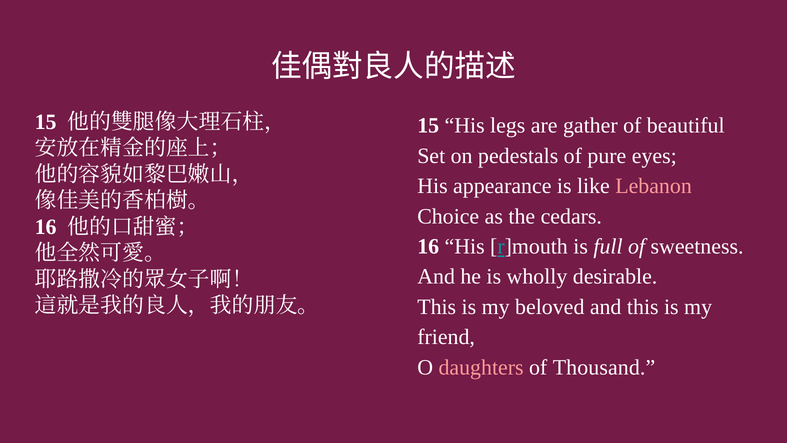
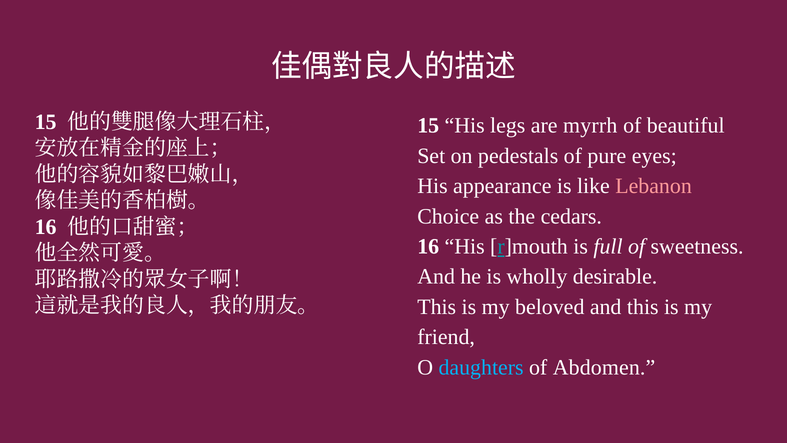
gather: gather -> myrrh
daughters colour: pink -> light blue
Thousand: Thousand -> Abdomen
